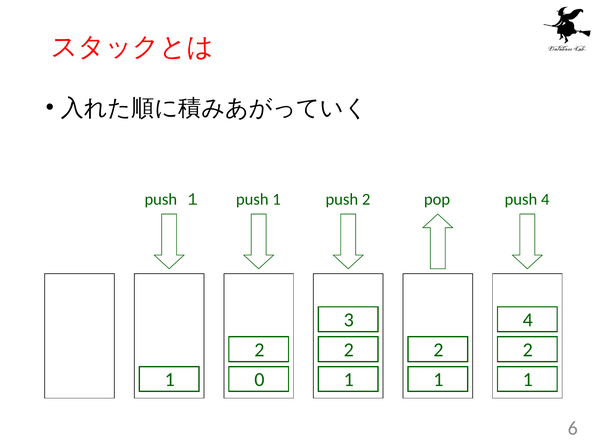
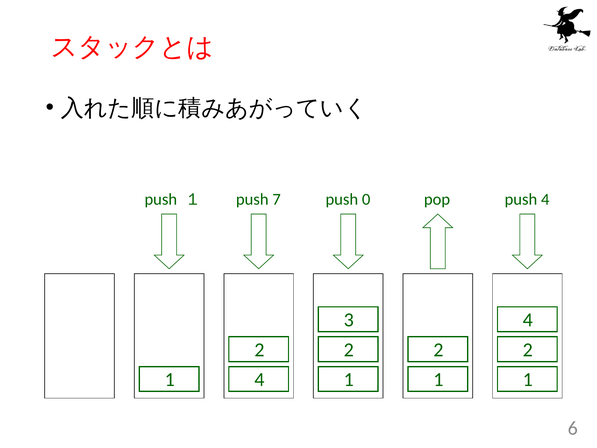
push 1: 1 -> 7
push 2: 2 -> 0
0 at (259, 379): 0 -> 4
